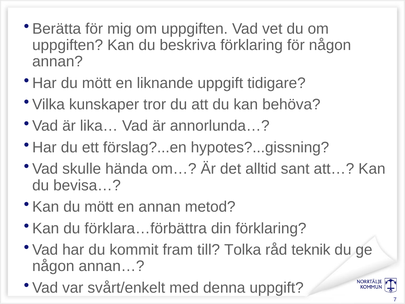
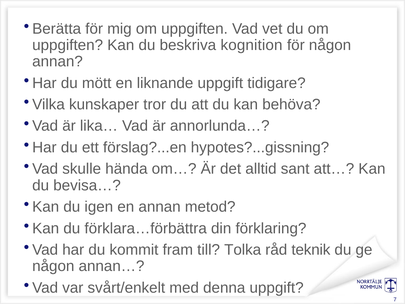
beskriva förklaring: förklaring -> kognition
Kan du mött: mött -> igen
